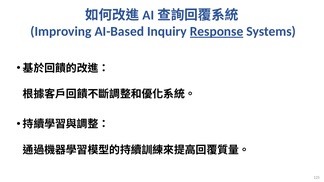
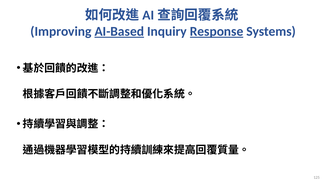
AI-Based underline: none -> present
